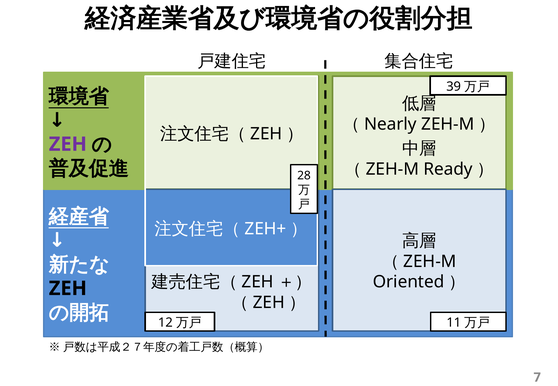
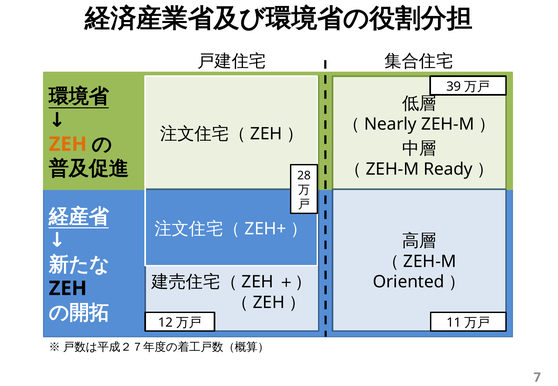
ZEH at (68, 144) colour: purple -> orange
